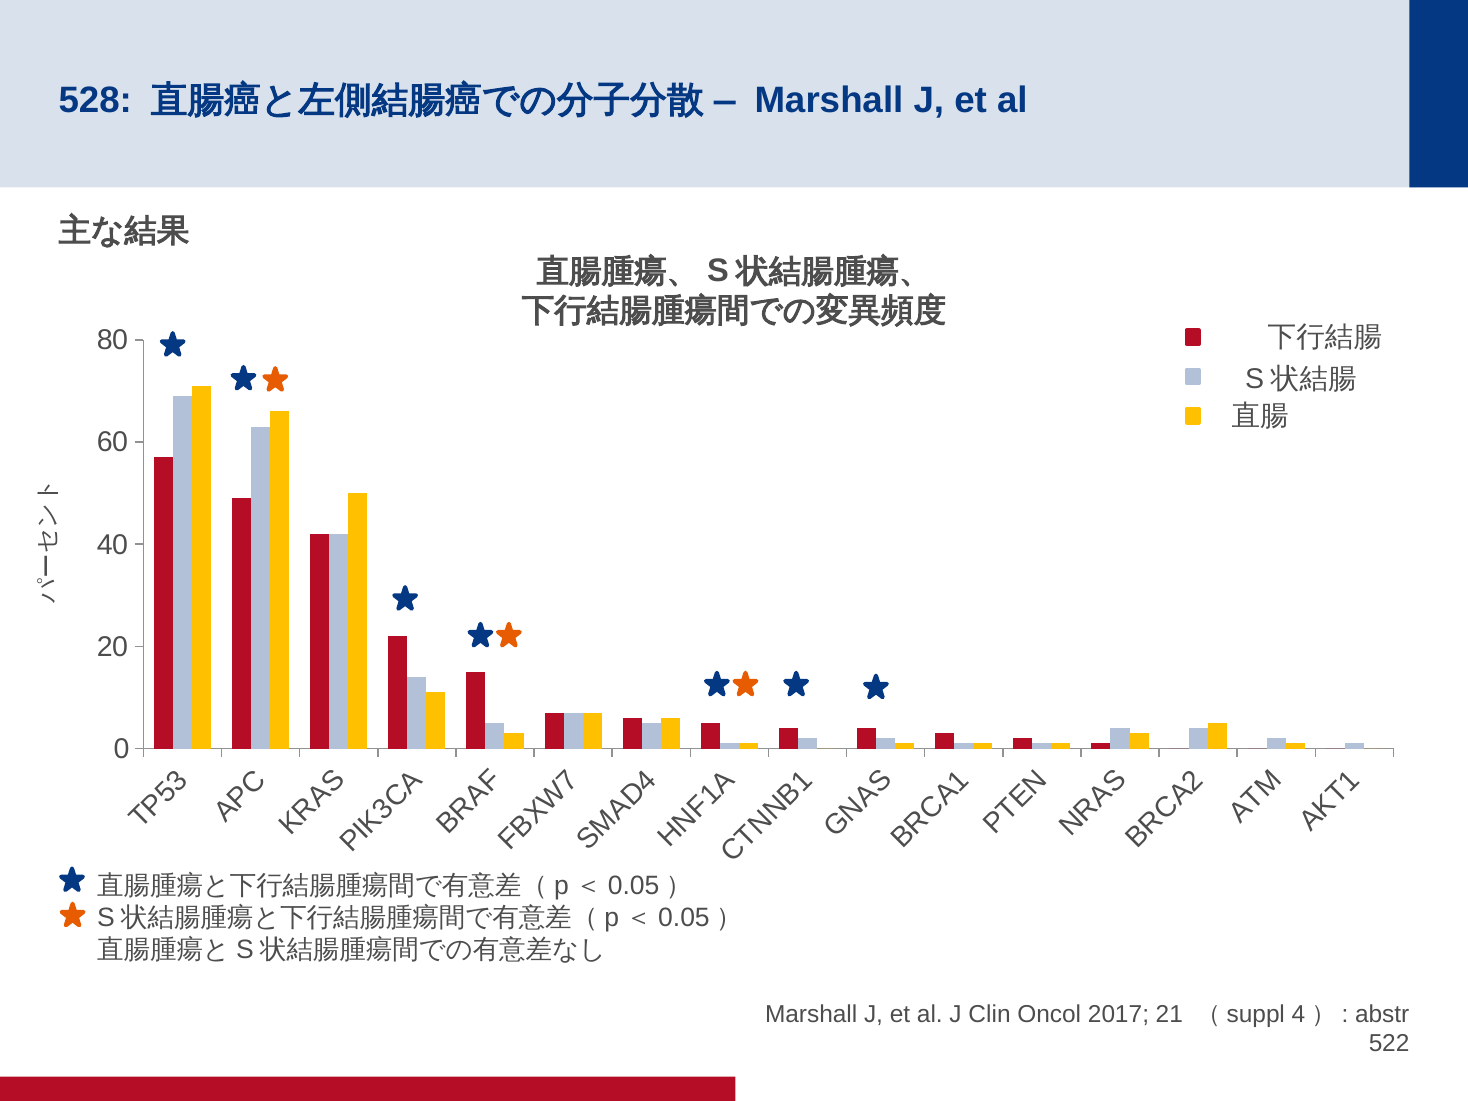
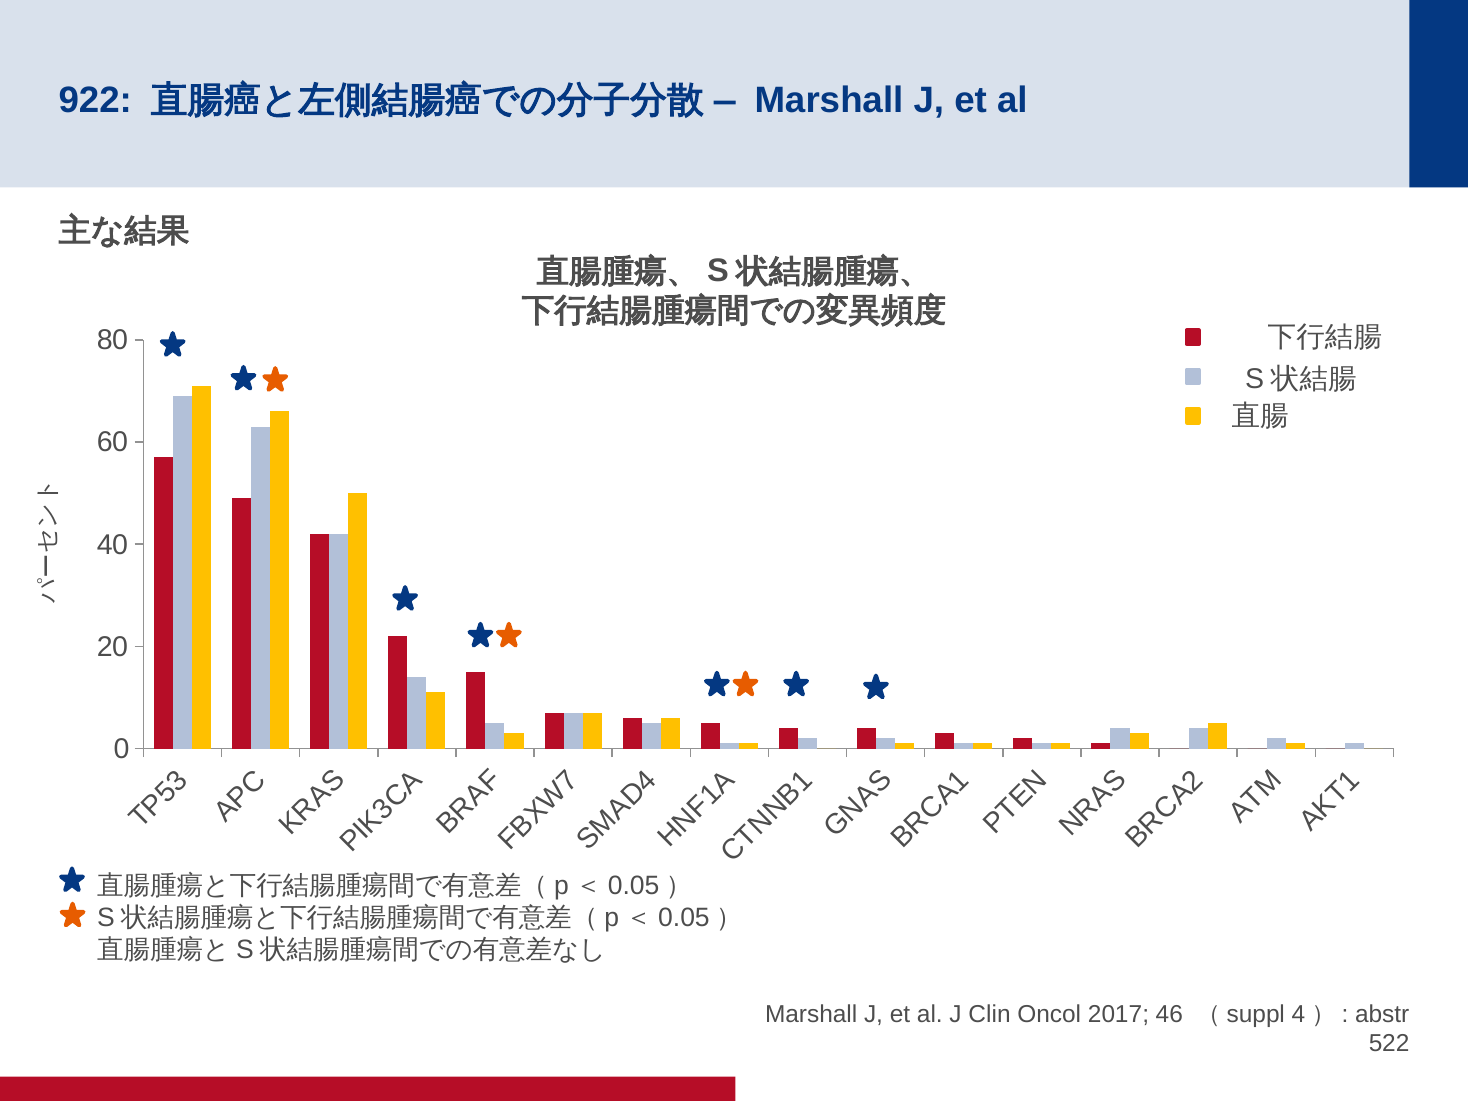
528: 528 -> 922
21: 21 -> 46
